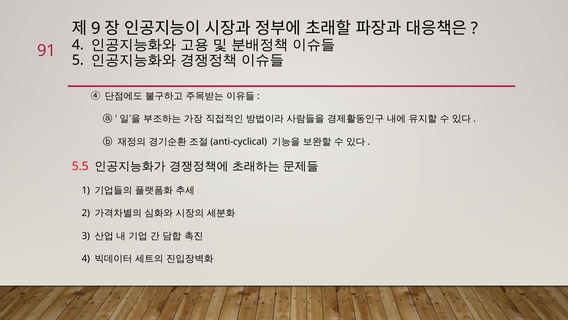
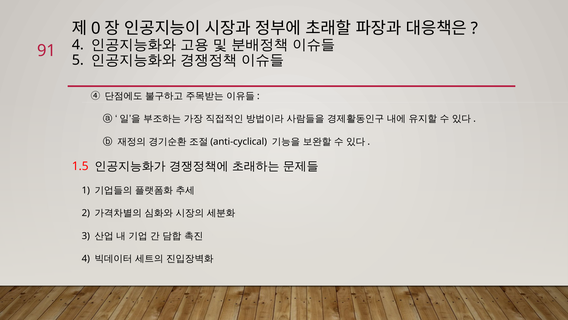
9: 9 -> 0
5.5: 5.5 -> 1.5
